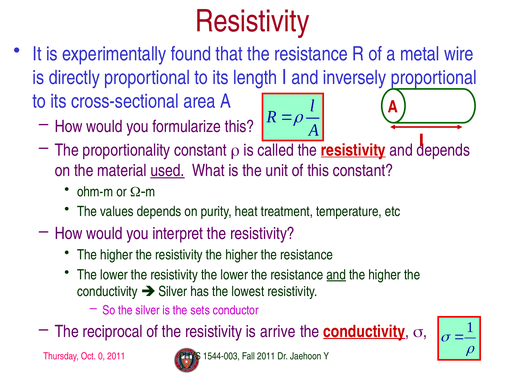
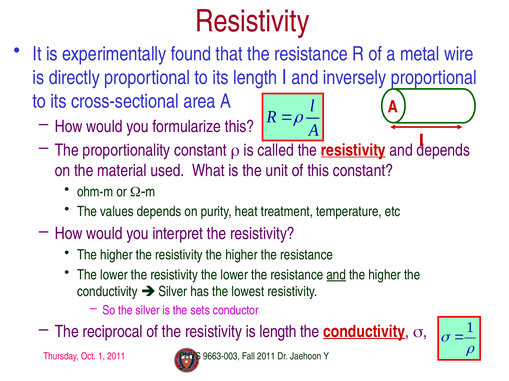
used underline: present -> none
is arrive: arrive -> length
Oct 0: 0 -> 1
1544-003: 1544-003 -> 9663-003
